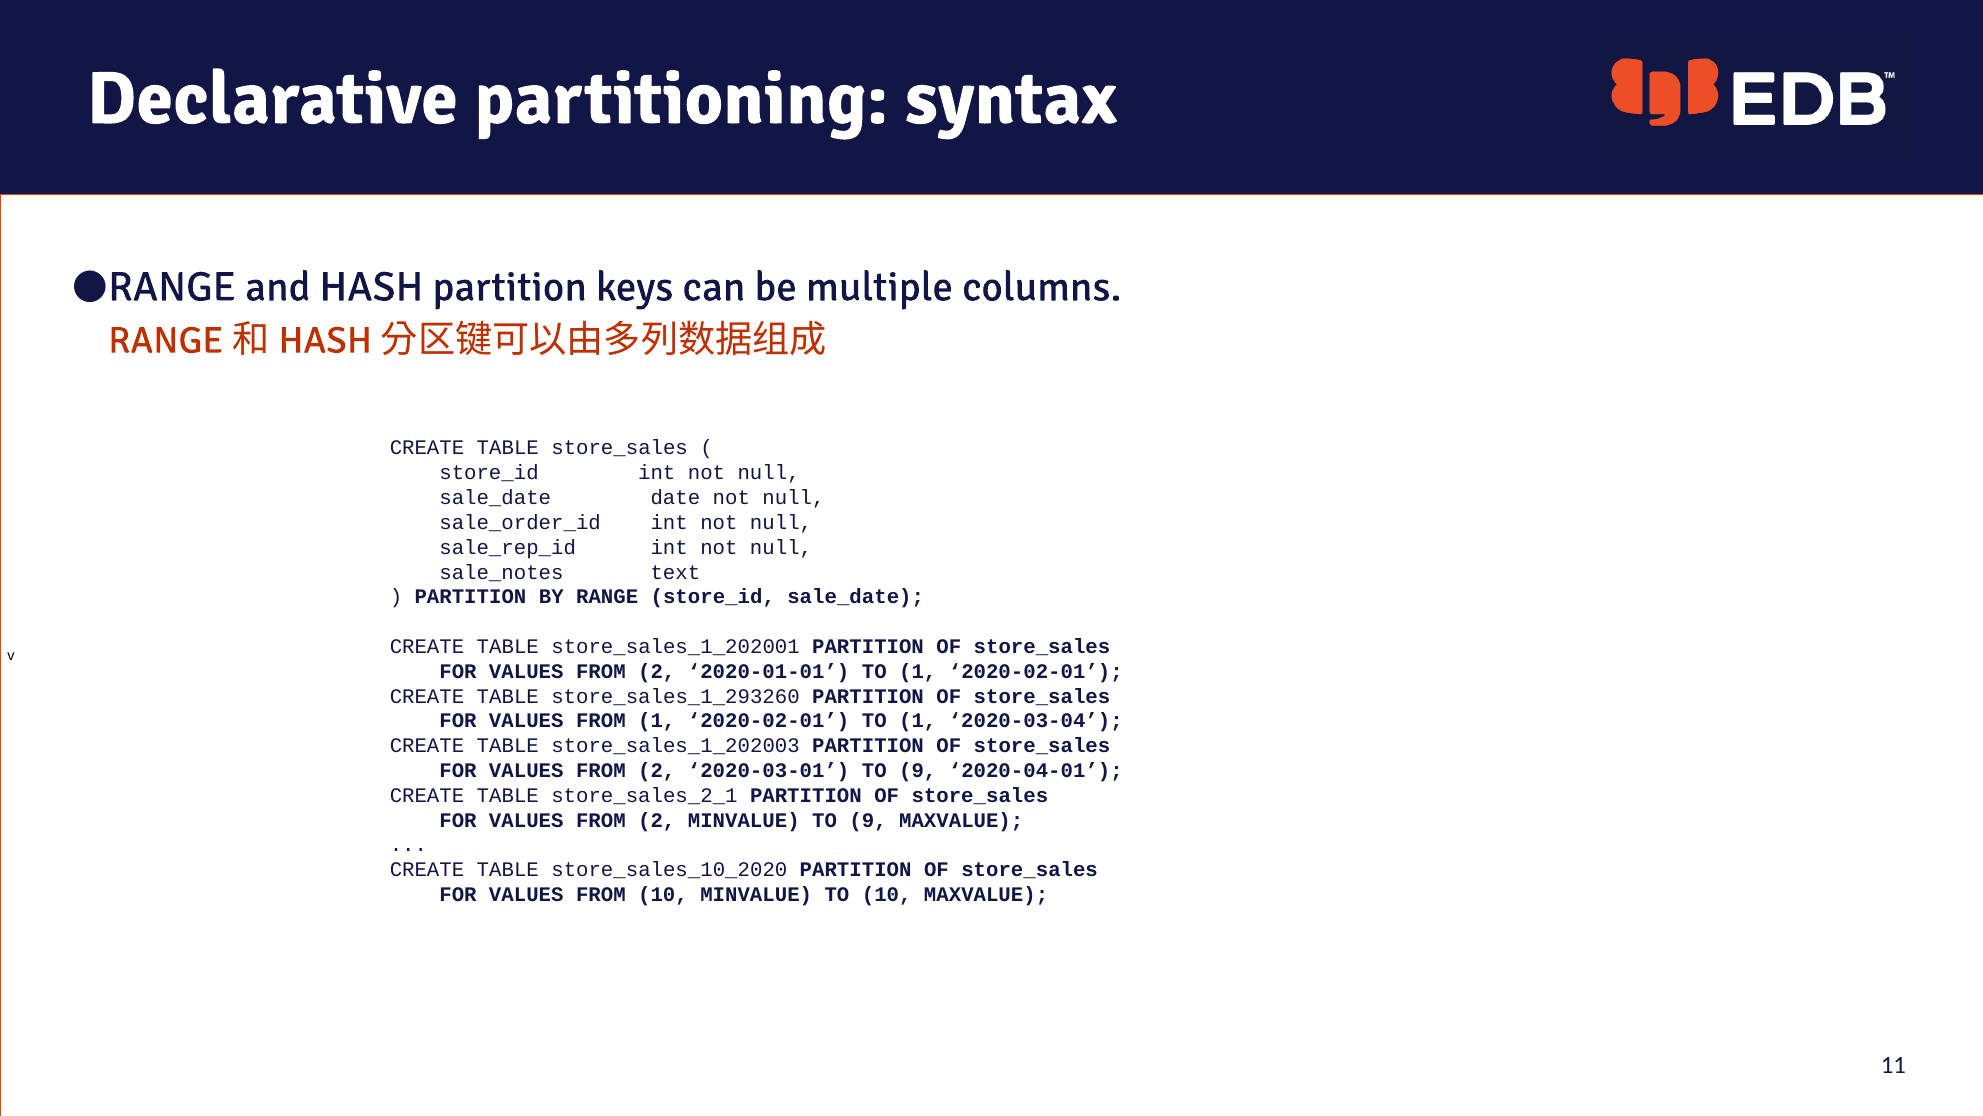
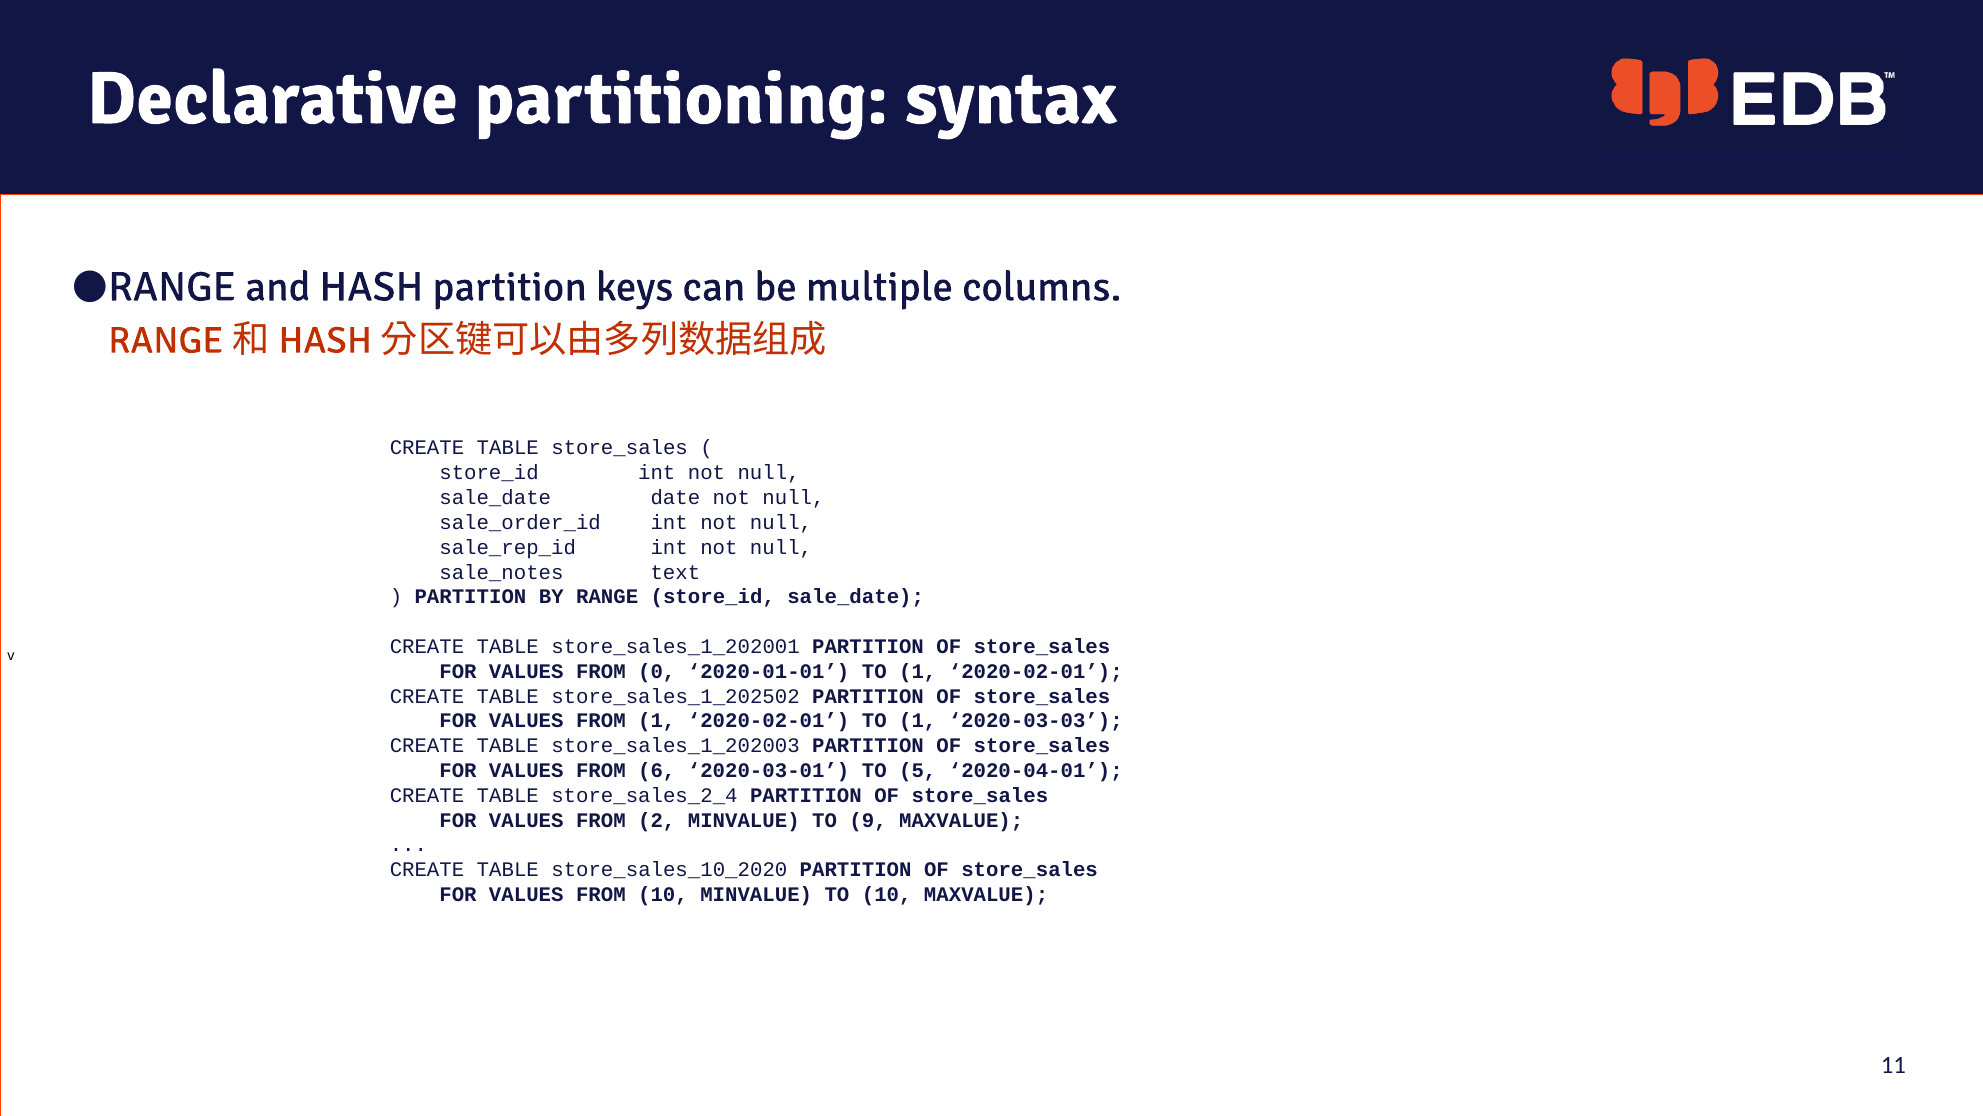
2 at (657, 671): 2 -> 0
store_sales_1_293260: store_sales_1_293260 -> store_sales_1_202502
2020-03-04: 2020-03-04 -> 2020-03-03
2 at (657, 770): 2 -> 6
2020-03-01 TO 9: 9 -> 5
store_sales_2_1: store_sales_2_1 -> store_sales_2_4
